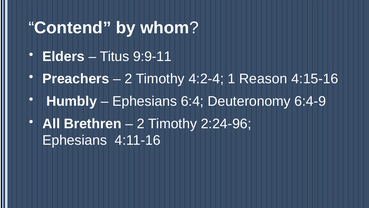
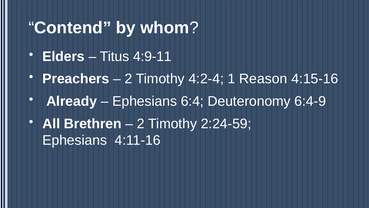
9:9-11: 9:9-11 -> 4:9-11
Humbly: Humbly -> Already
2:24-96: 2:24-96 -> 2:24-59
